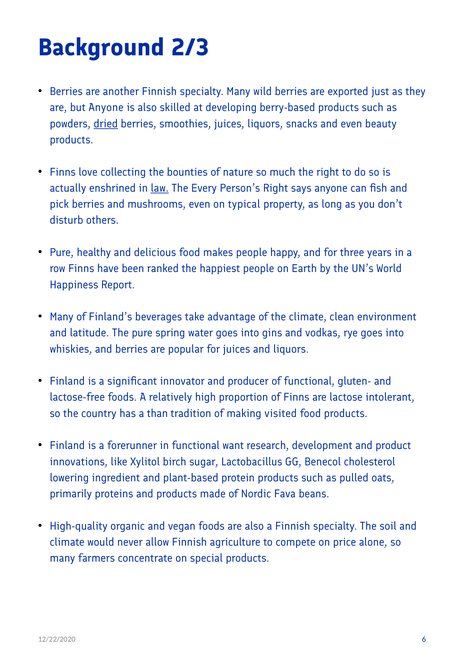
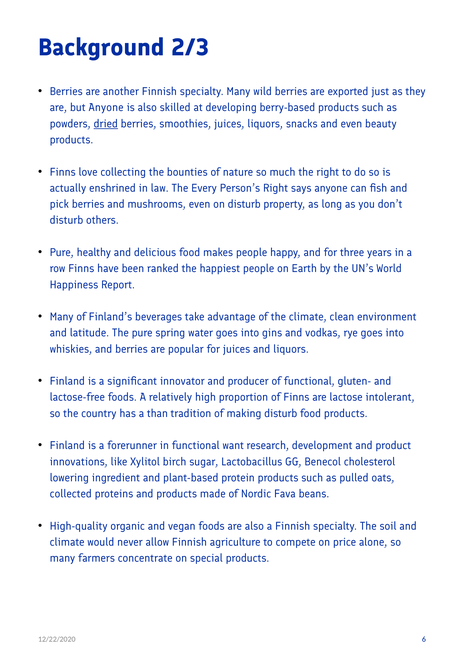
law underline: present -> none
on typical: typical -> disturb
making visited: visited -> disturb
primarily: primarily -> collected
